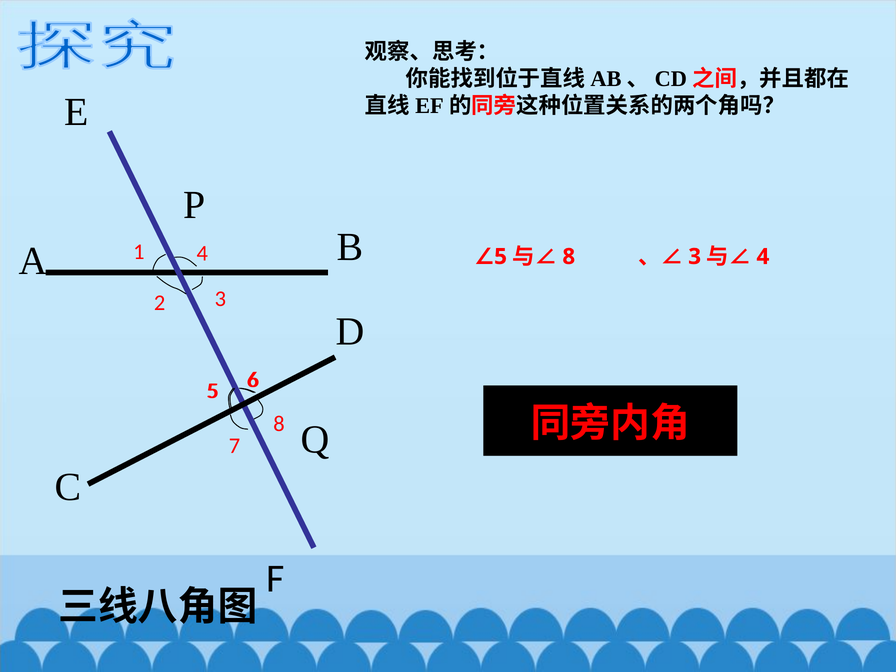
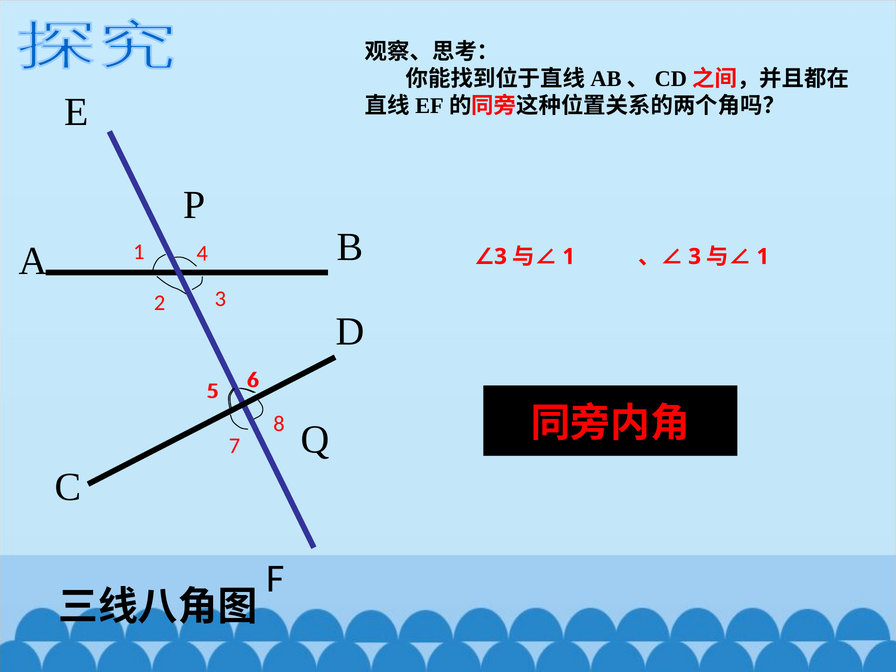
5 at (501, 257): 5 -> 3
8 at (569, 257): 8 -> 1
4 at (763, 257): 4 -> 1
